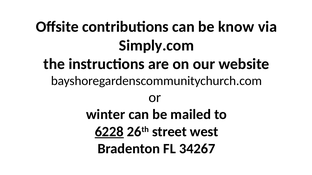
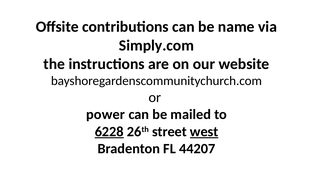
know: know -> name
winter: winter -> power
west underline: none -> present
34267: 34267 -> 44207
